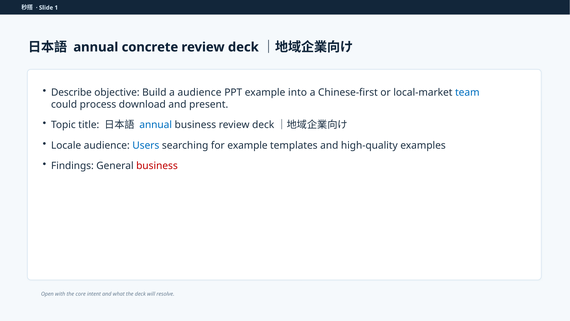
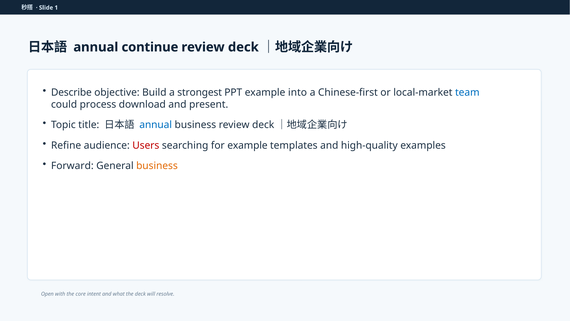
concrete: concrete -> continue
a audience: audience -> strongest
Locale: Locale -> Refine
Users colour: blue -> red
Findings: Findings -> Forward
business at (157, 166) colour: red -> orange
